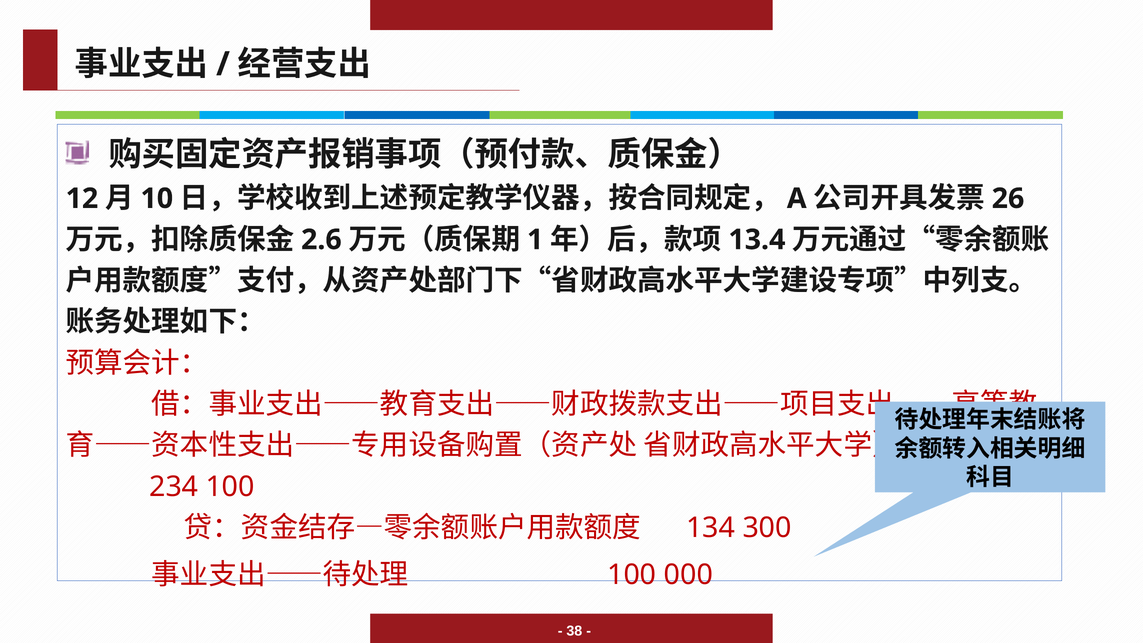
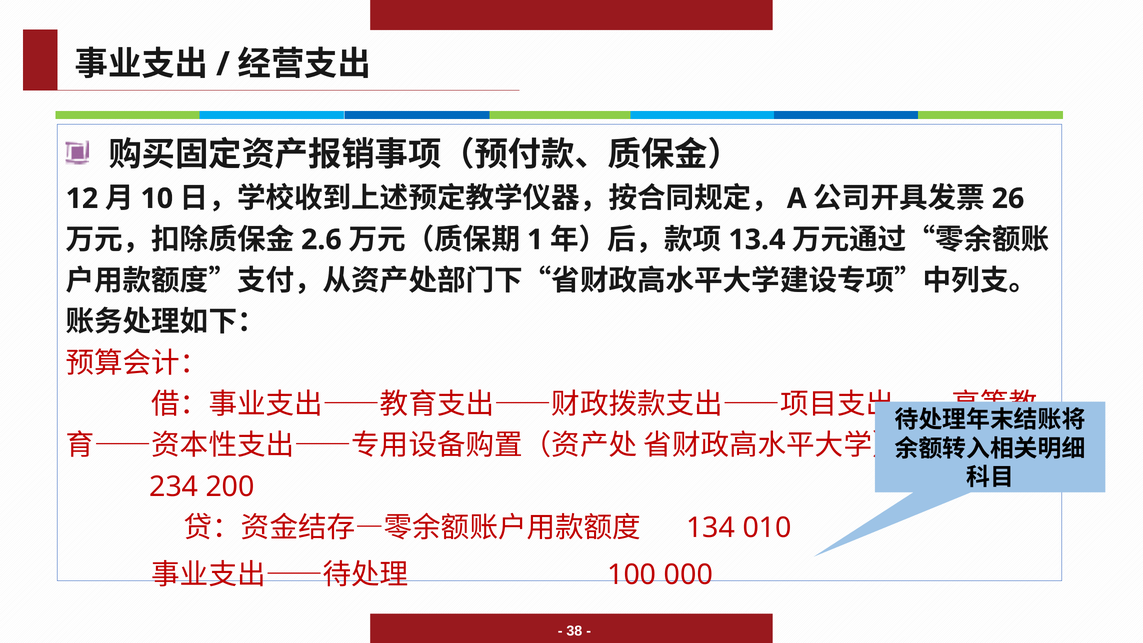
234 100: 100 -> 200
300: 300 -> 010
